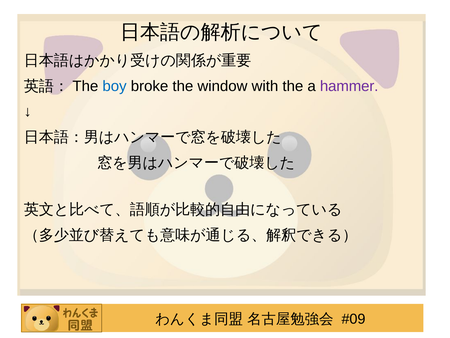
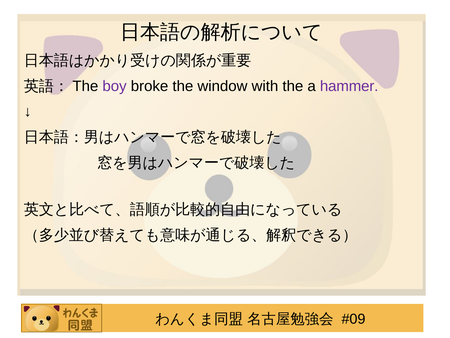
boy colour: blue -> purple
